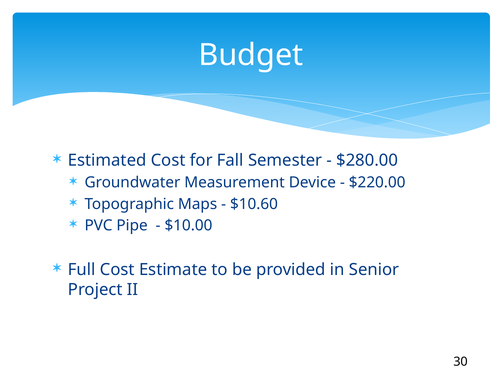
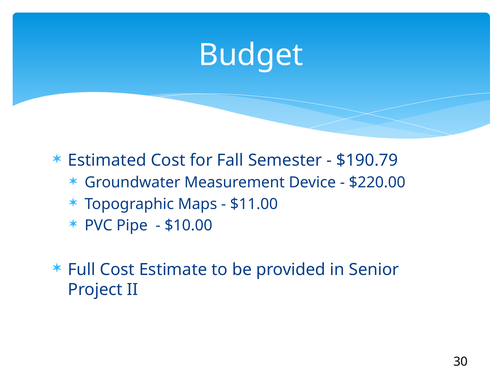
$280.00: $280.00 -> $190.79
$10.60: $10.60 -> $11.00
